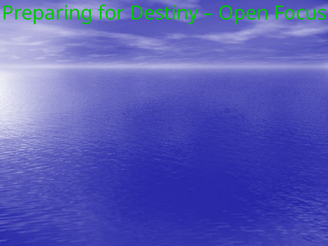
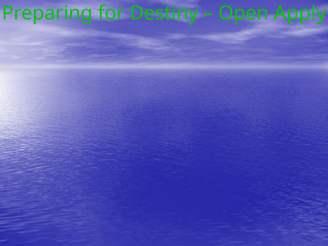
Focus: Focus -> Apply
